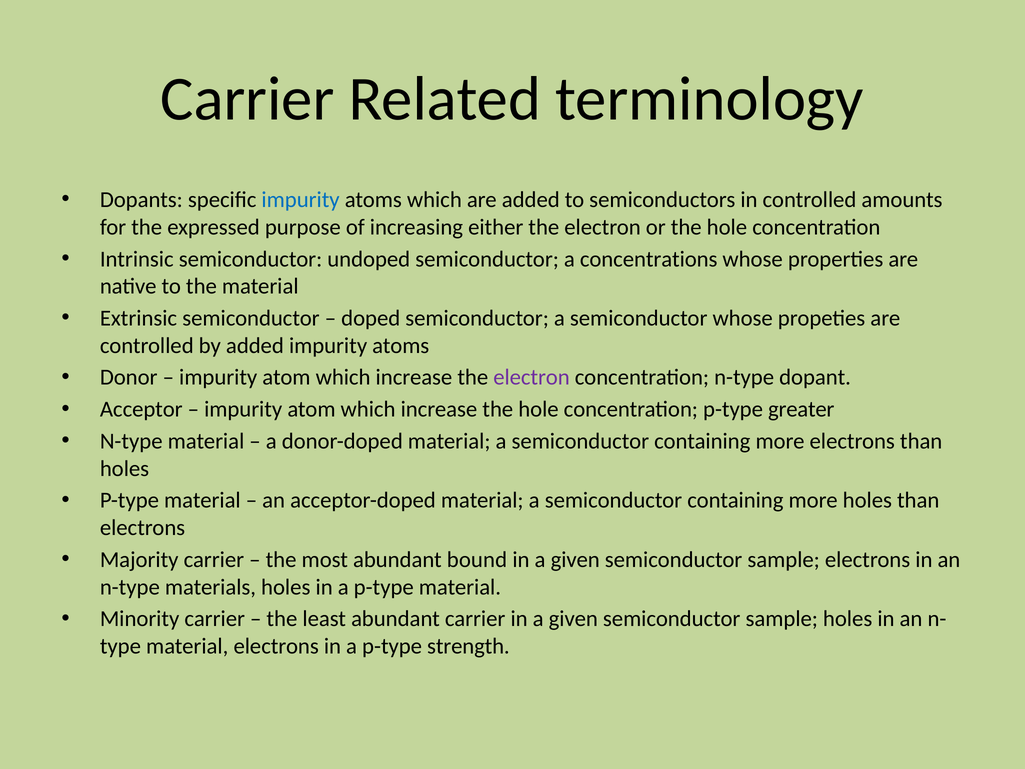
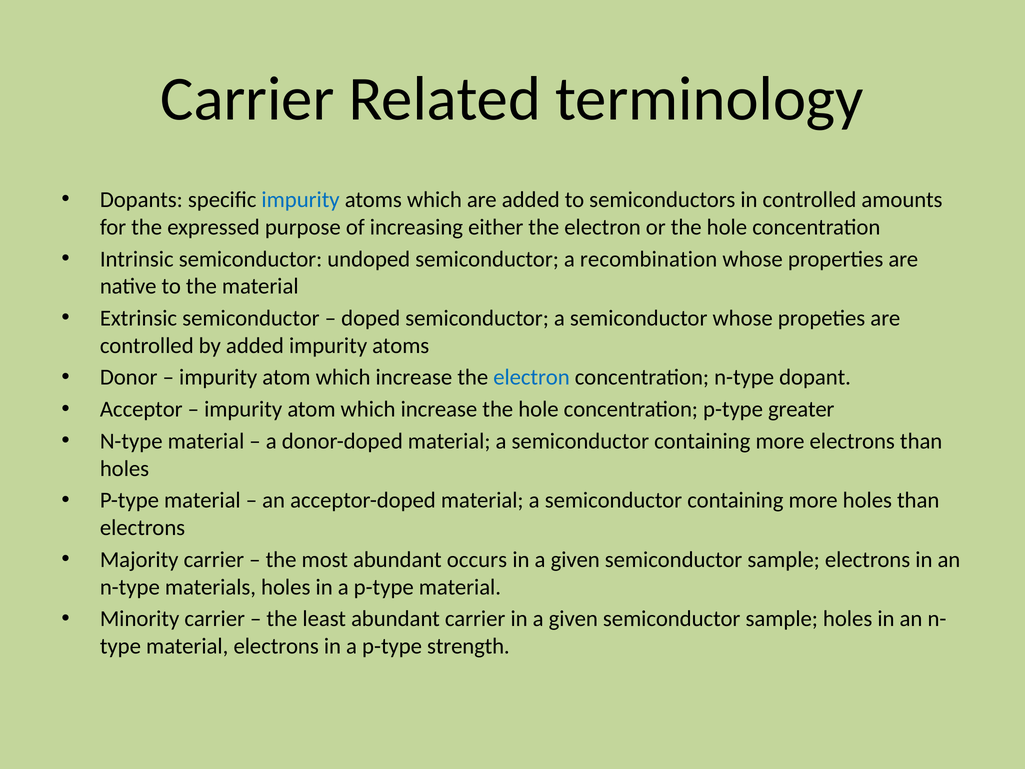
concentrations: concentrations -> recombination
electron at (532, 377) colour: purple -> blue
bound: bound -> occurs
